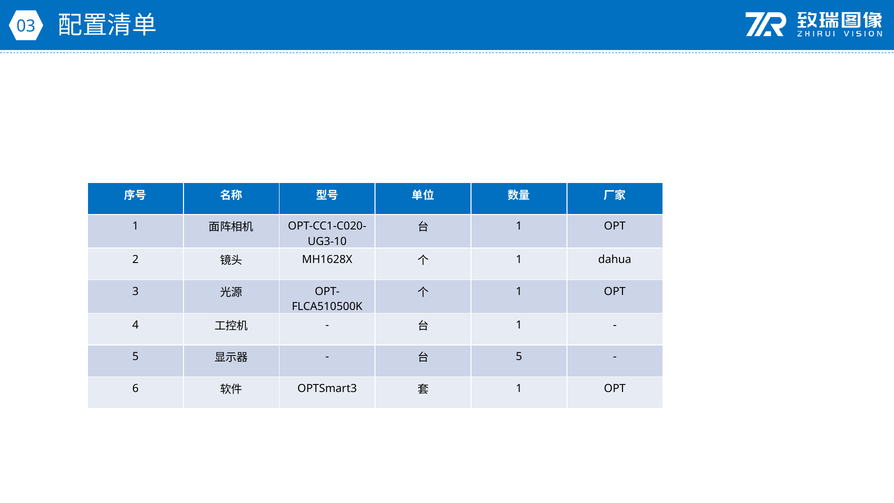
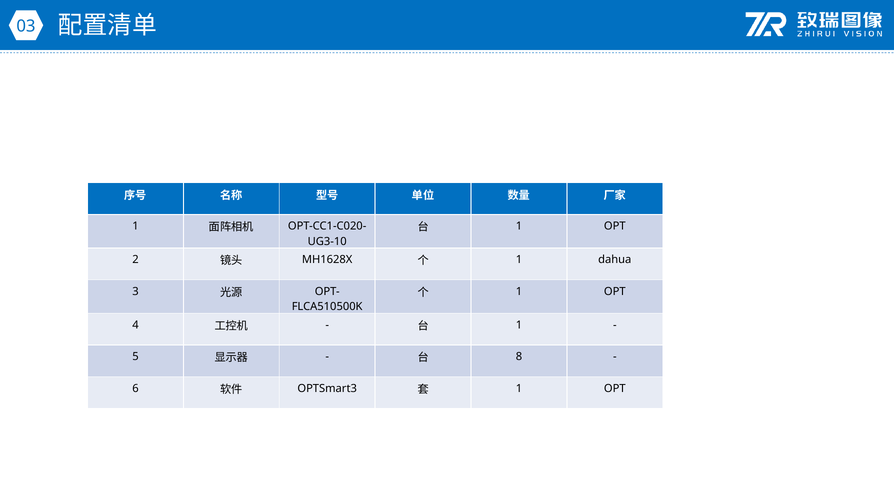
5 at (519, 357): 5 -> 8
